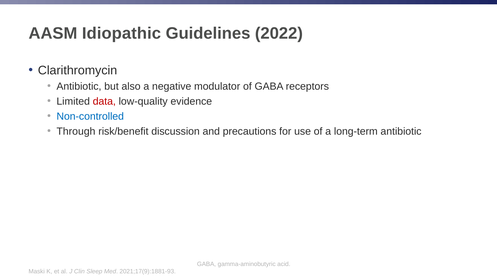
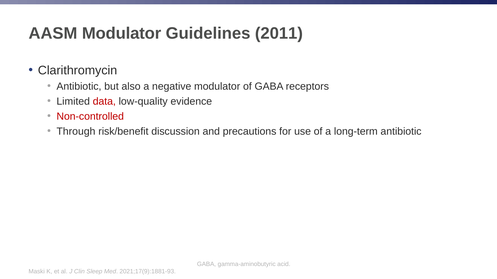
AASM Idiopathic: Idiopathic -> Modulator
2022: 2022 -> 2011
Non-controlled colour: blue -> red
